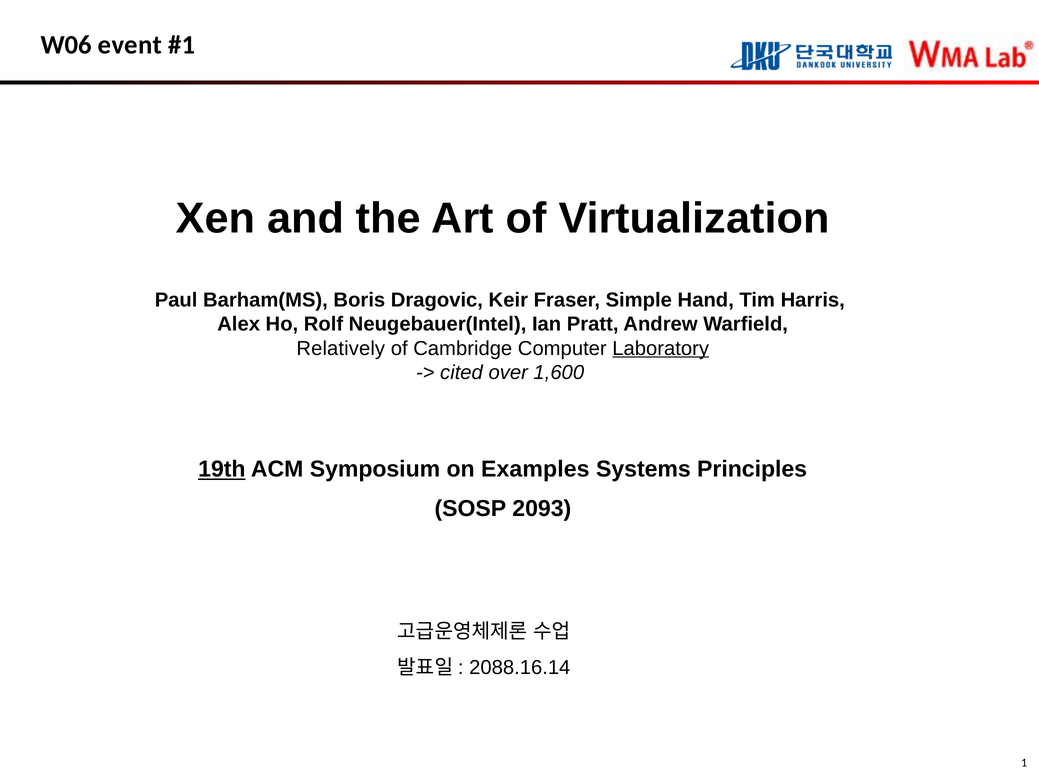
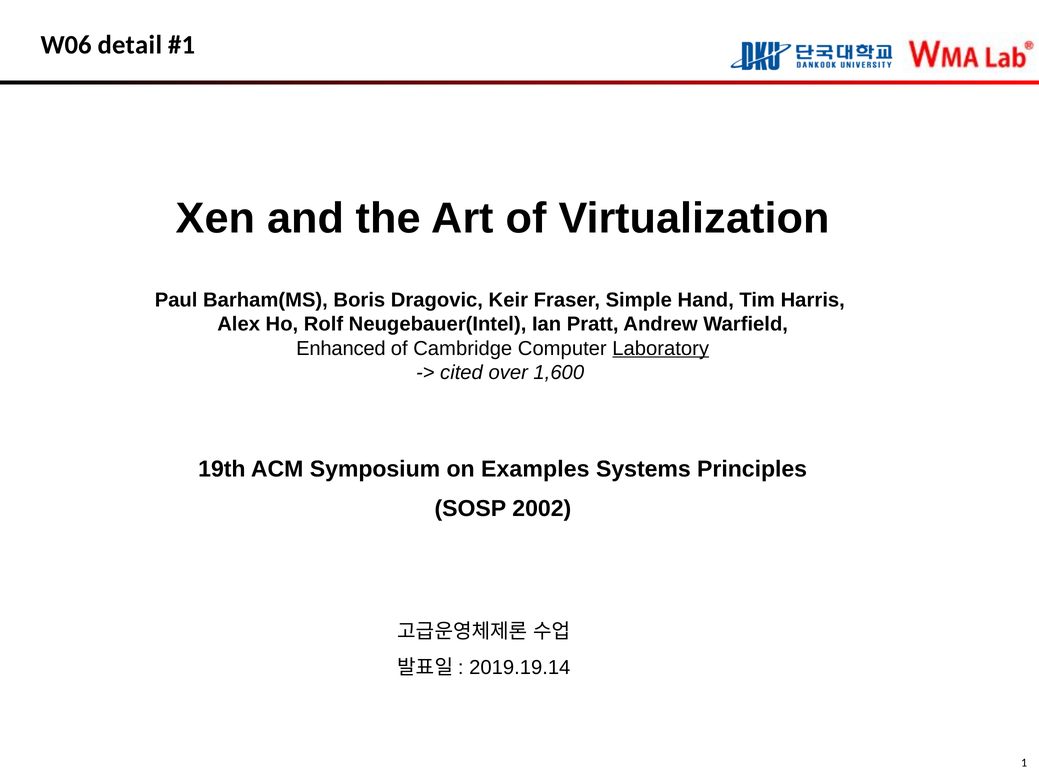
event: event -> detail
Relatively: Relatively -> Enhanced
19th underline: present -> none
2093: 2093 -> 2002
2088.16.14: 2088.16.14 -> 2019.19.14
